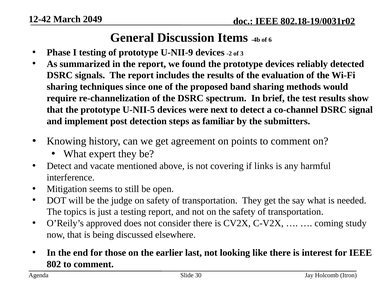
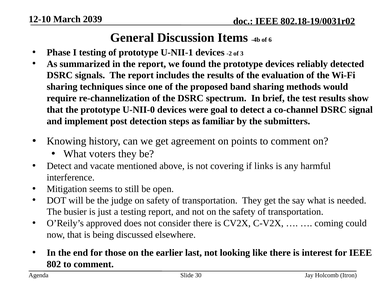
12-42: 12-42 -> 12-10
2049: 2049 -> 2039
U-NII-9: U-NII-9 -> U-NII-1
U-NII-5: U-NII-5 -> U-NII-0
next: next -> goal
expert: expert -> voters
topics: topics -> busier
study: study -> could
